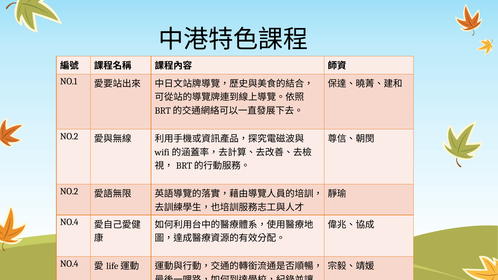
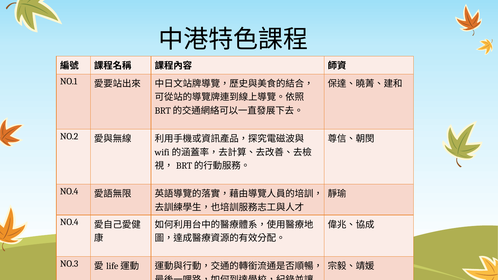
NO.2 at (69, 191): NO.2 -> NO.4
NO.4 at (69, 264): NO.4 -> NO.3
